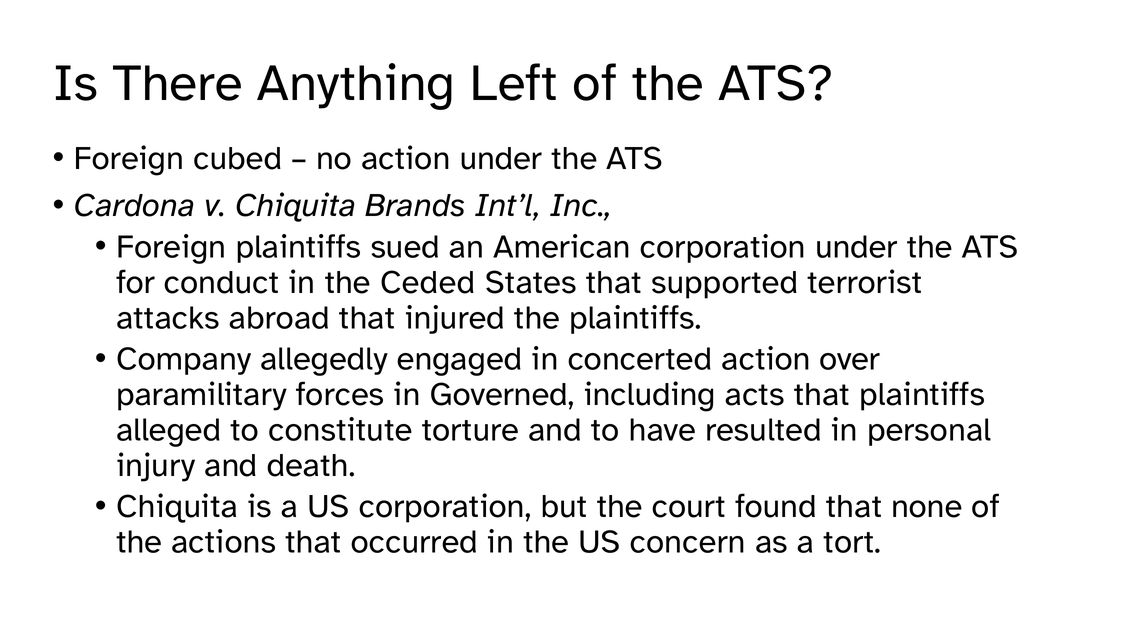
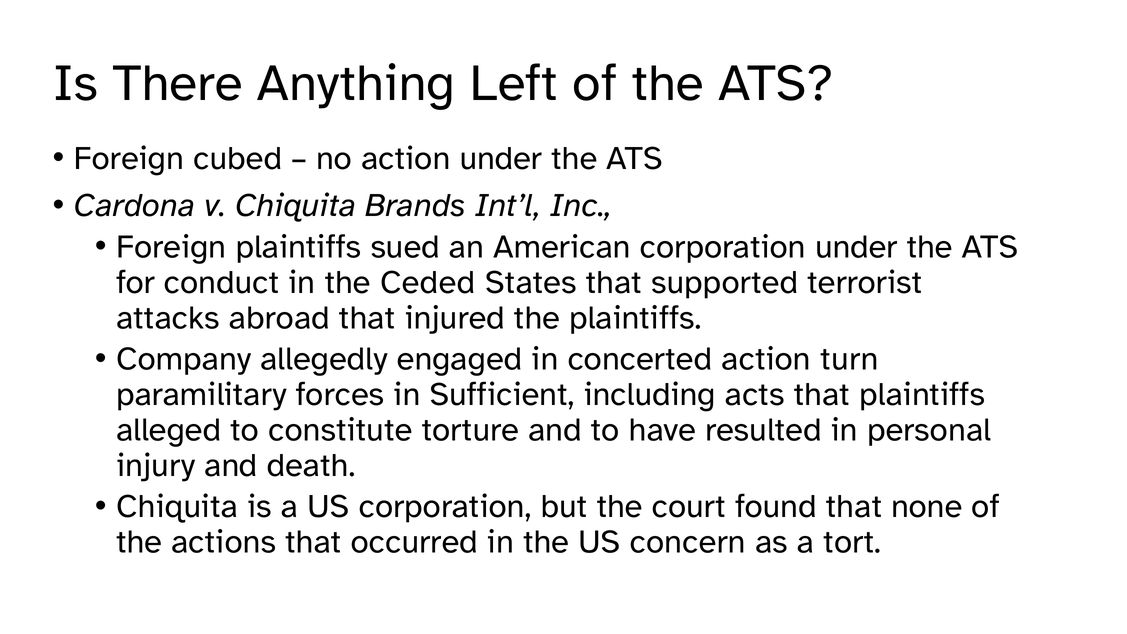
over: over -> turn
Governed: Governed -> Sufficient
